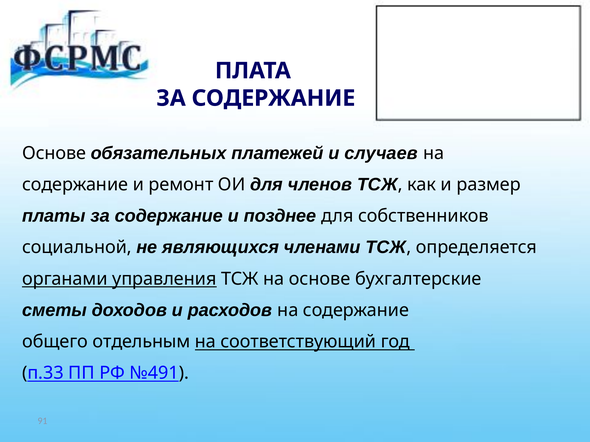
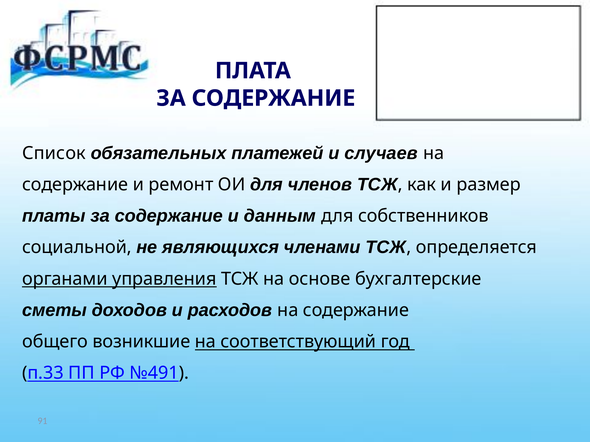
Основе at (54, 153): Основе -> Список
позднее: позднее -> данным
отдельным: отдельным -> возникшие
